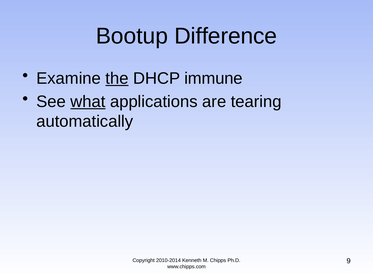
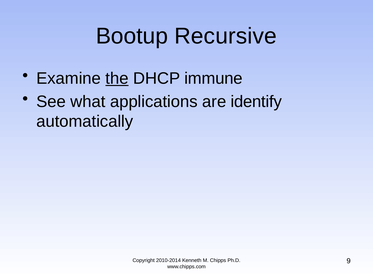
Difference: Difference -> Recursive
what underline: present -> none
tearing: tearing -> identify
